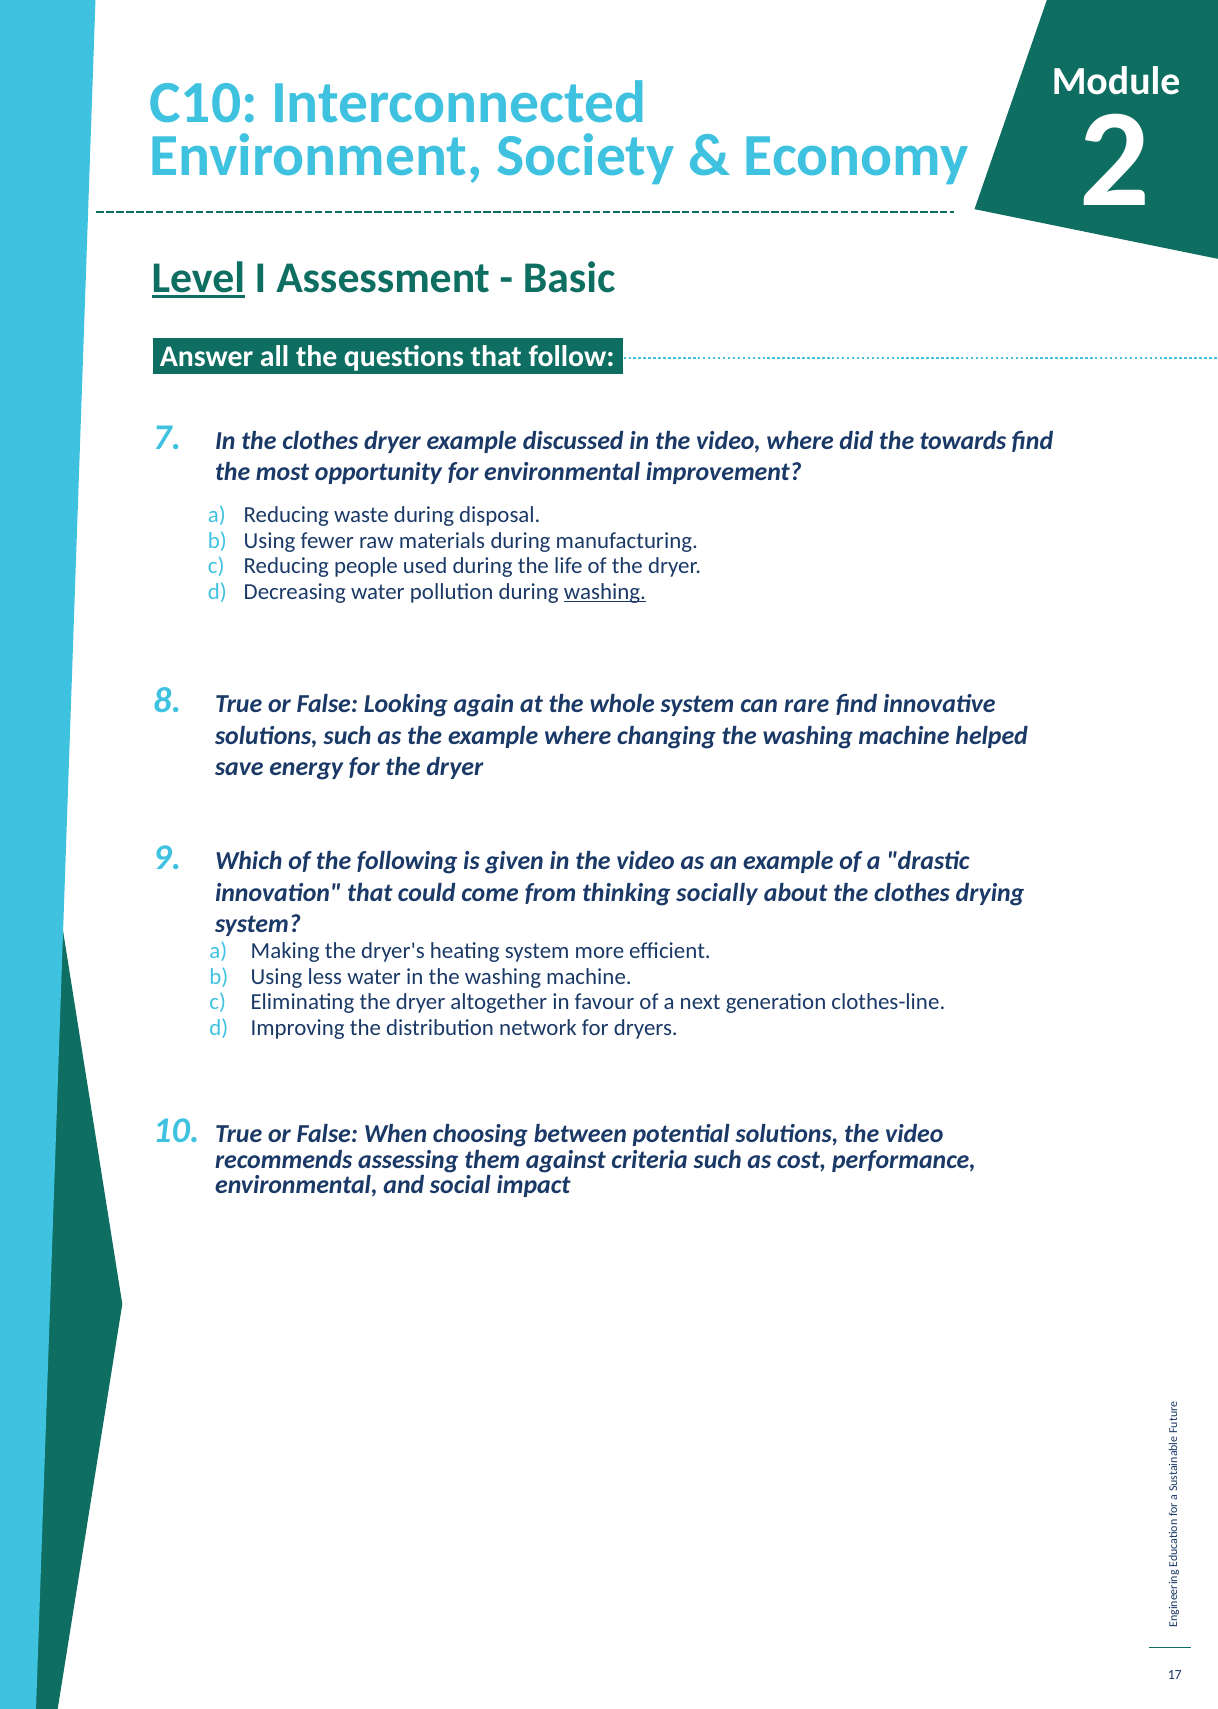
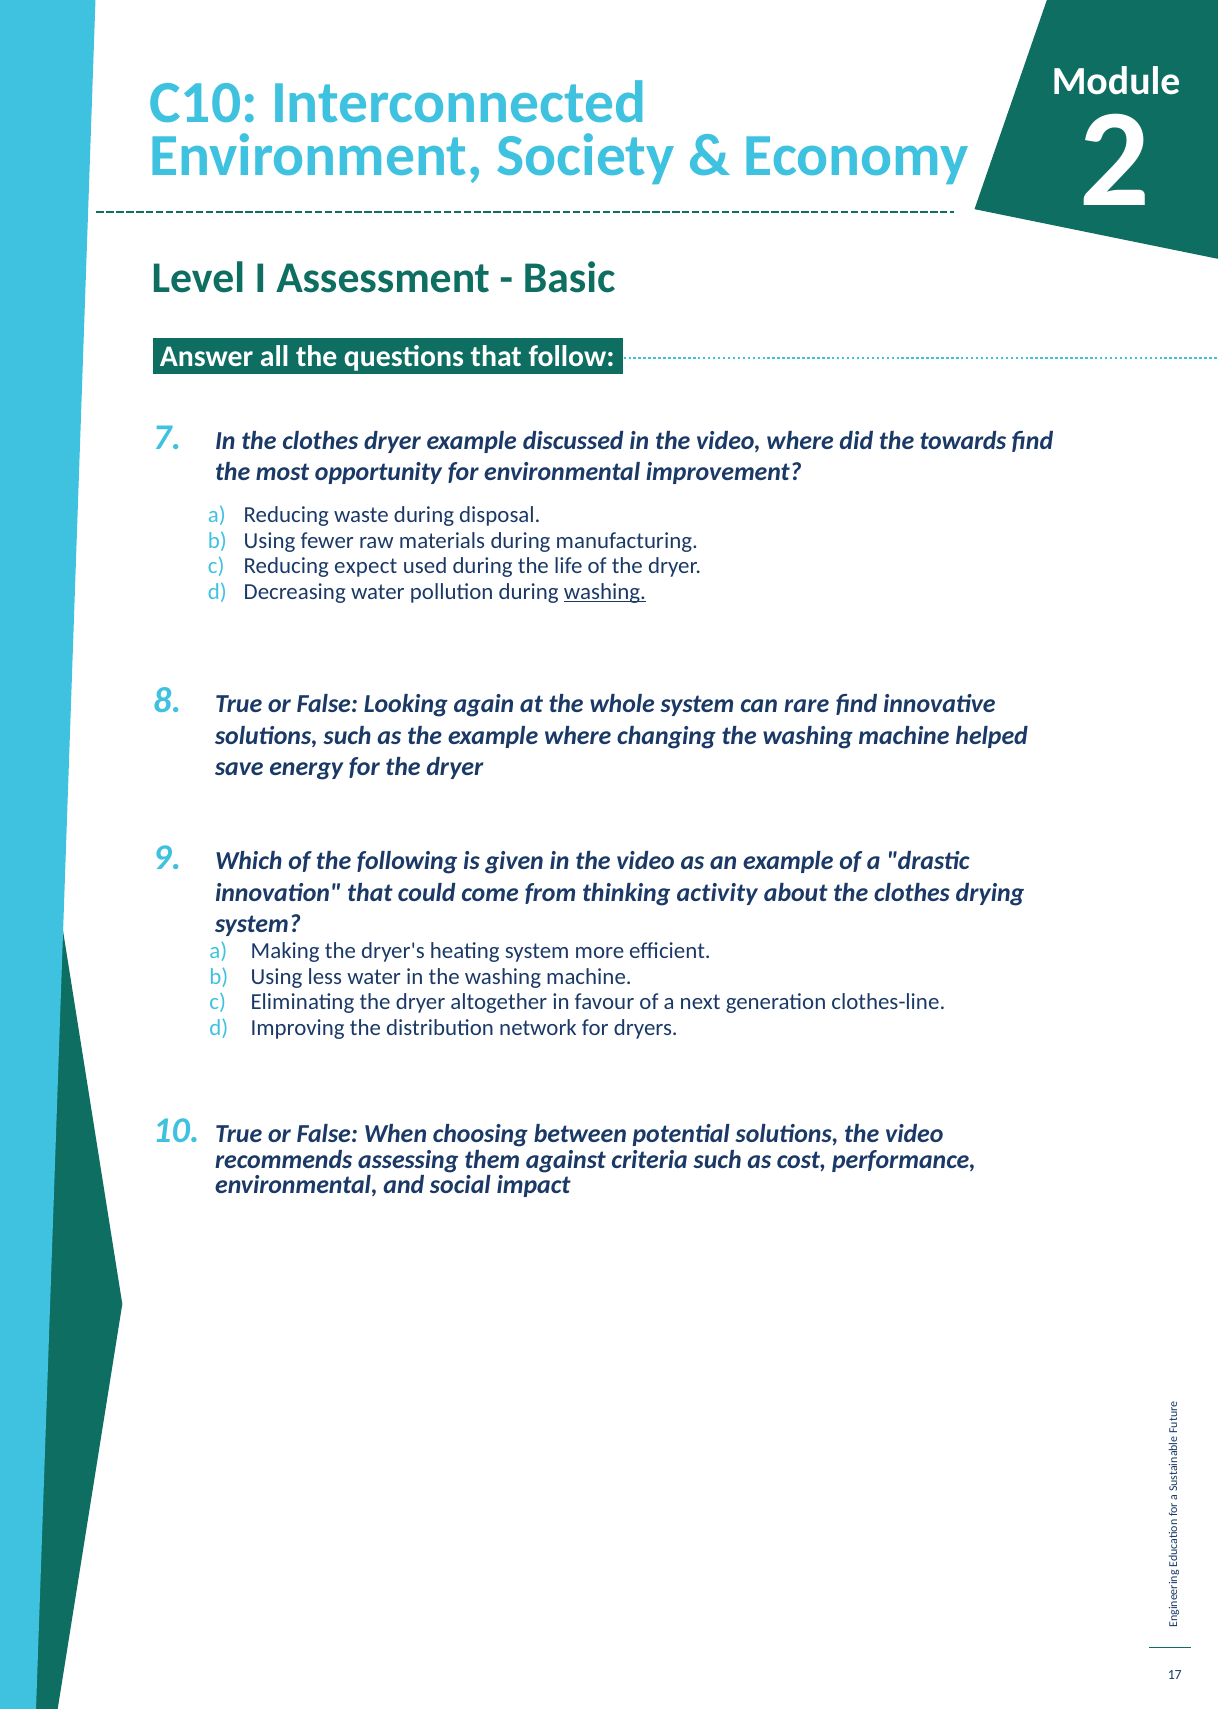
Level underline: present -> none
people: people -> expect
socially: socially -> activity
